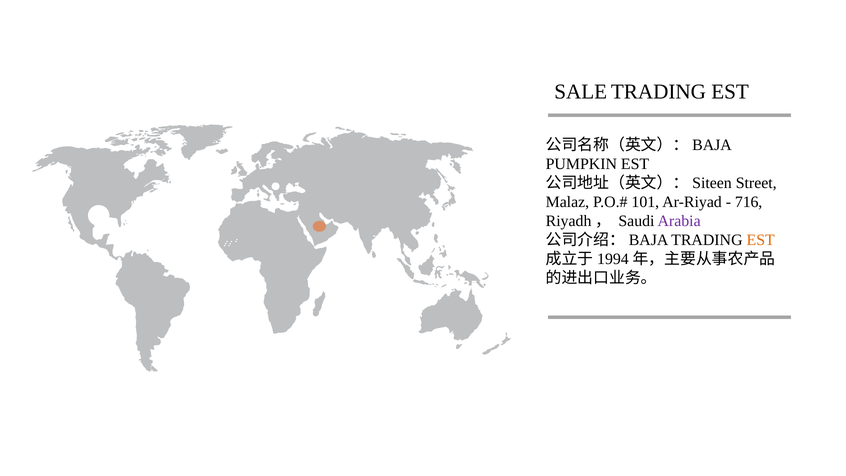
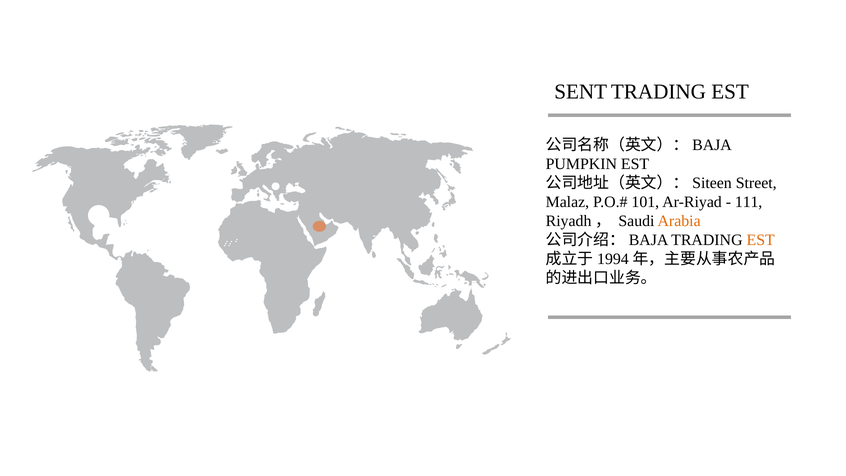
SALE: SALE -> SENT
716: 716 -> 111
Arabia colour: purple -> orange
